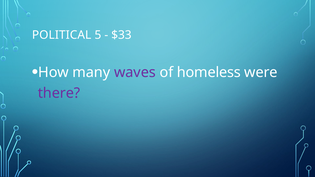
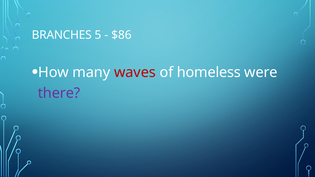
POLITICAL: POLITICAL -> BRANCHES
$33: $33 -> $86
waves colour: purple -> red
